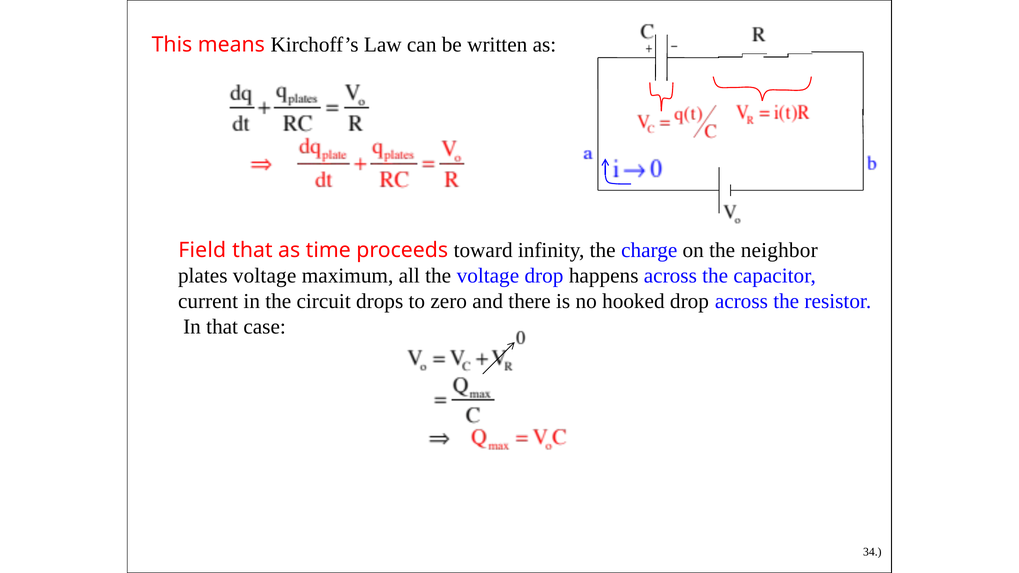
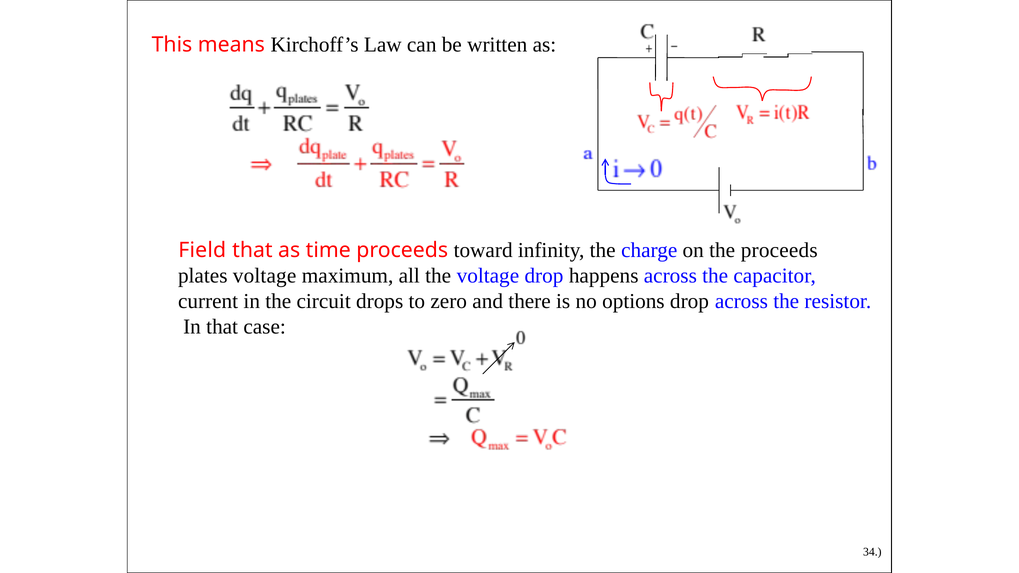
the neighbor: neighbor -> proceeds
hooked: hooked -> options
